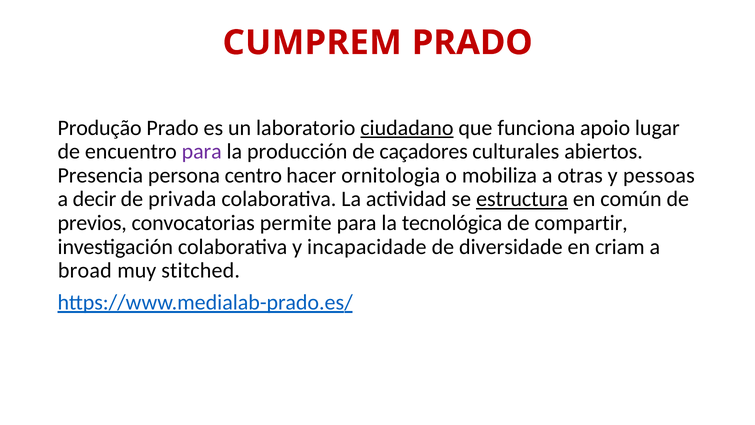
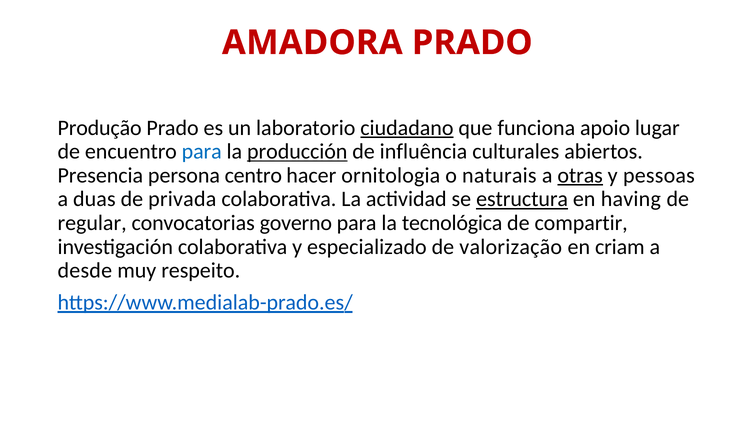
CUMPREM: CUMPREM -> AMADORA
para at (202, 151) colour: purple -> blue
producción underline: none -> present
caçadores: caçadores -> influência
mobiliza: mobiliza -> naturais
otras underline: none -> present
decir: decir -> duas
común: común -> having
previos: previos -> regular
permite: permite -> governo
incapacidade: incapacidade -> especializado
diversidade: diversidade -> valorização
broad: broad -> desde
stitched: stitched -> respeito
